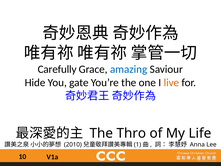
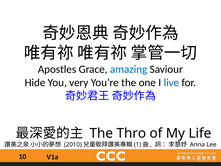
Carefully: Carefully -> Apostles
gate: gate -> very
live colour: orange -> blue
